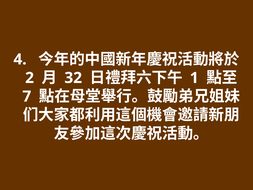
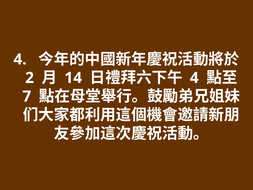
32: 32 -> 14
1 at (194, 78): 1 -> 4
